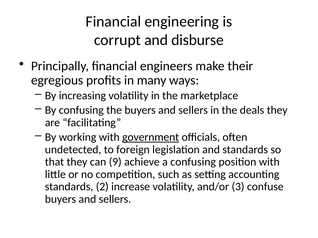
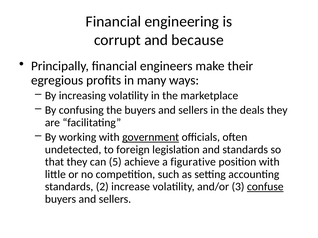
disburse: disburse -> because
9: 9 -> 5
a confusing: confusing -> figurative
confuse underline: none -> present
